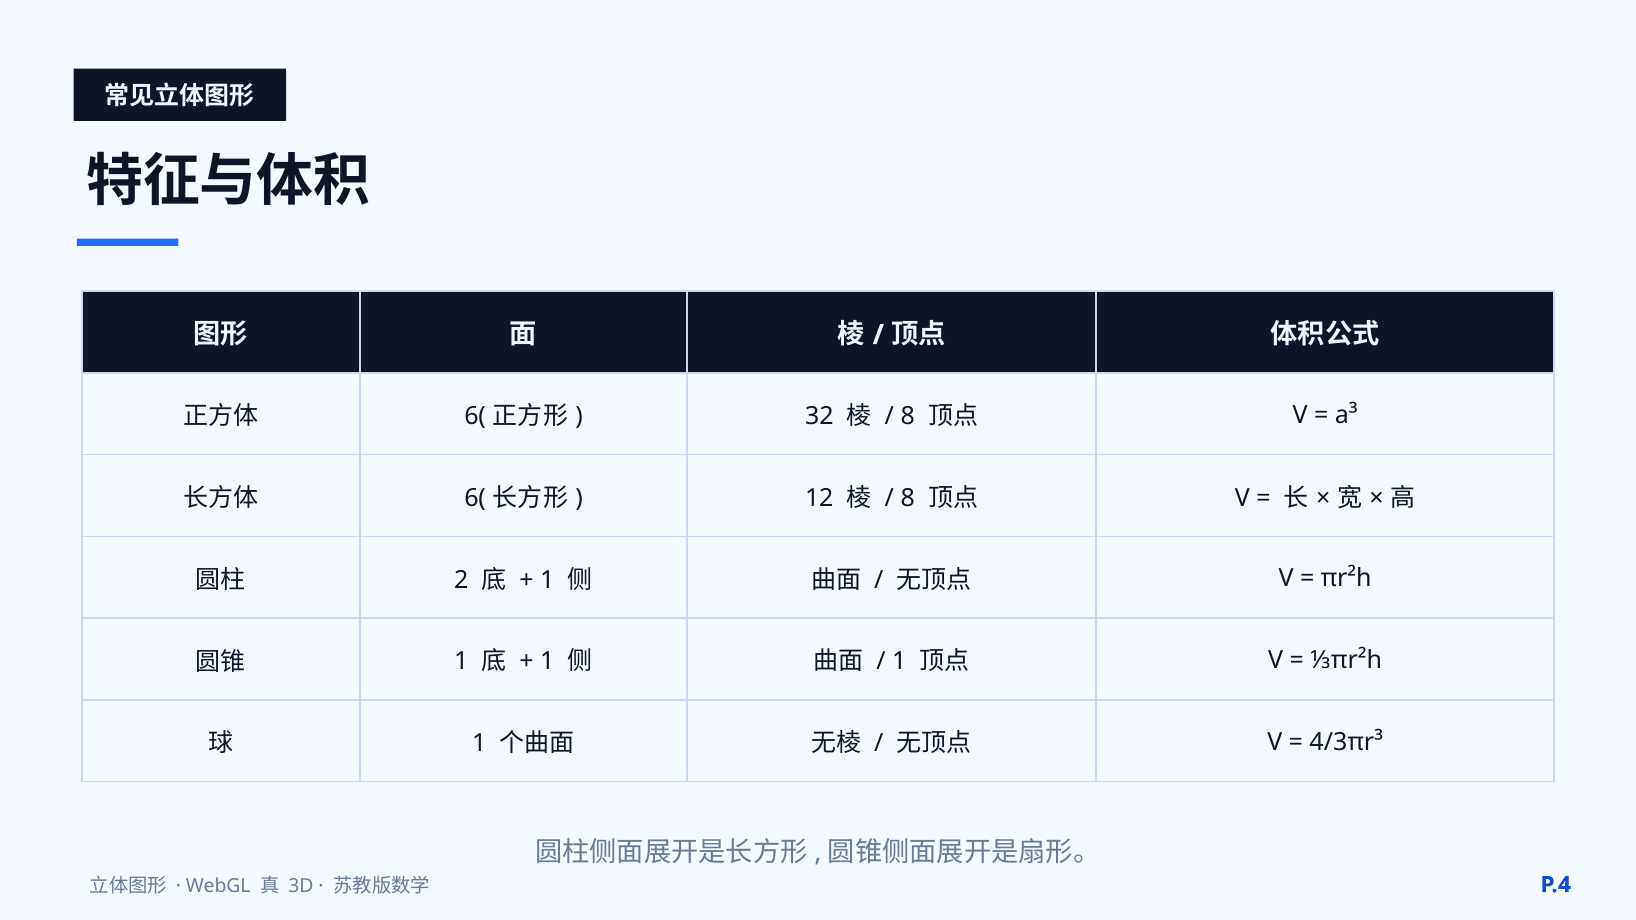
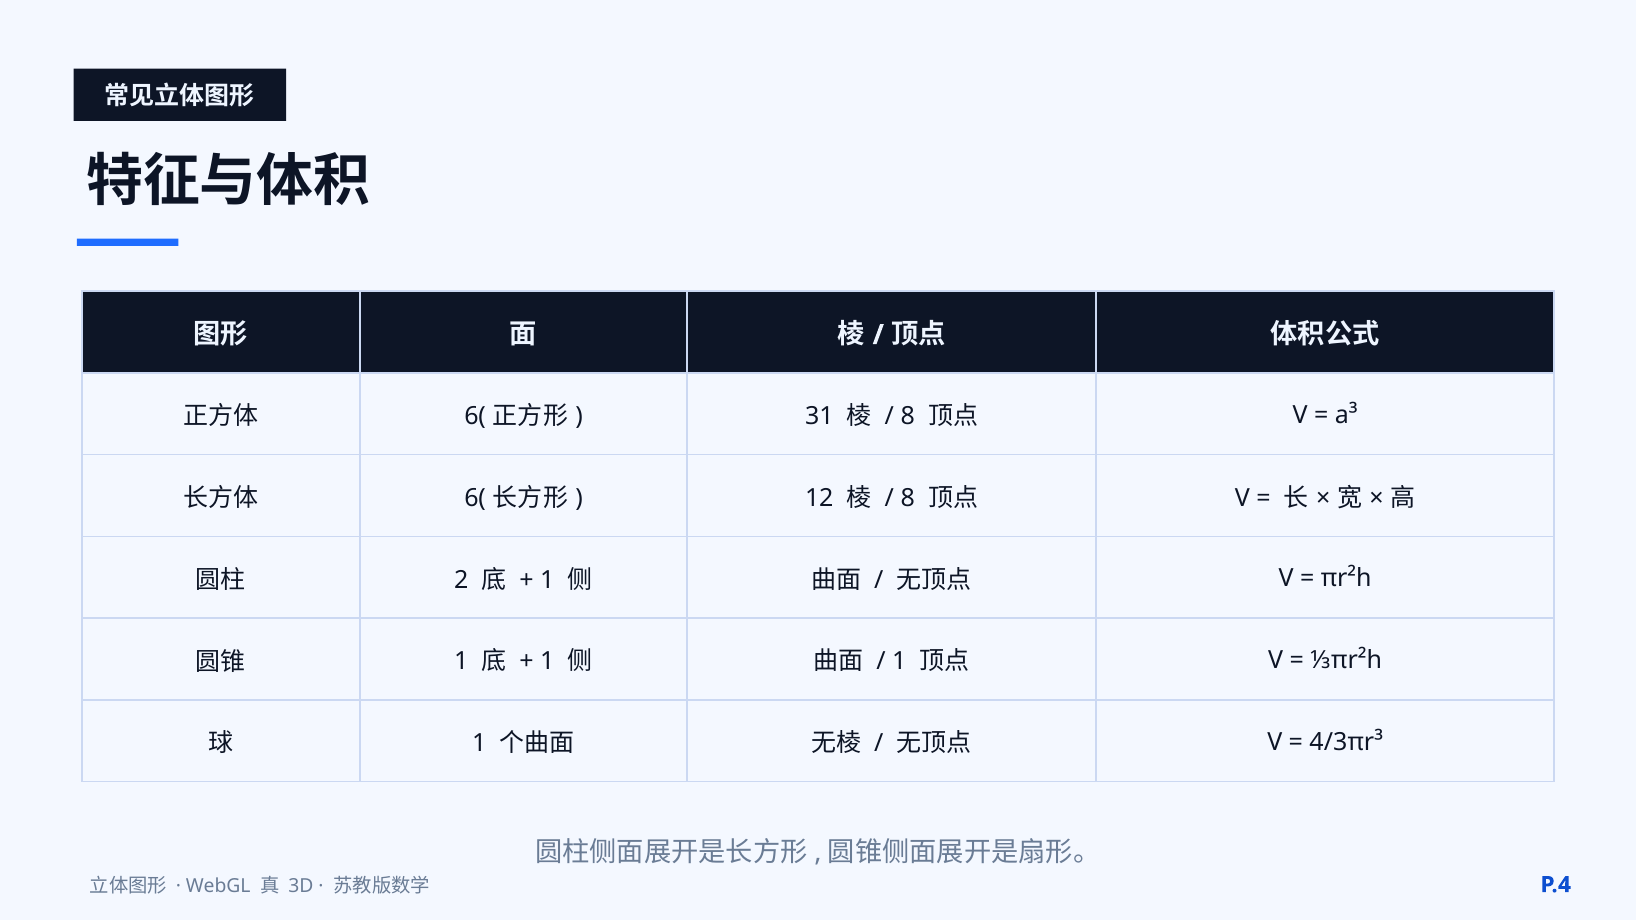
32: 32 -> 31
